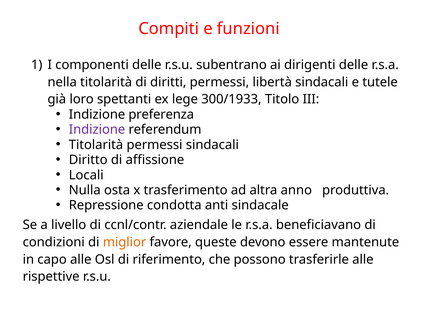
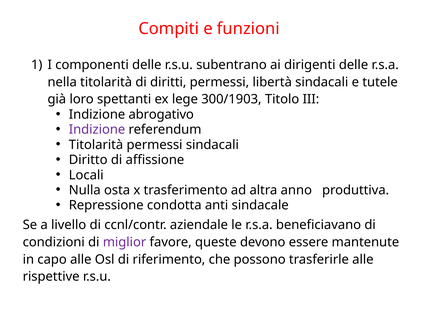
300/1933: 300/1933 -> 300/1903
preferenza: preferenza -> abrogativo
miglior colour: orange -> purple
